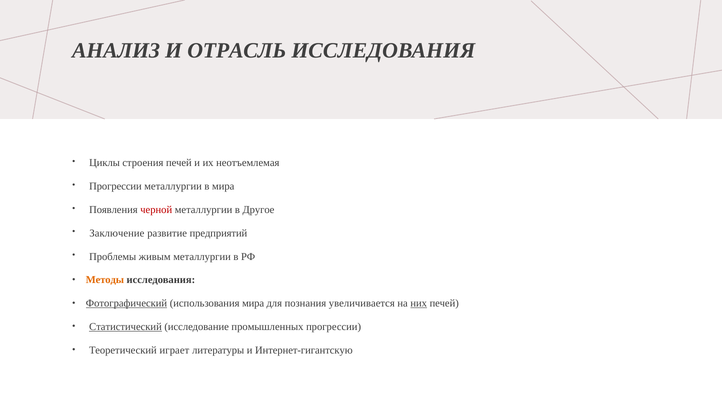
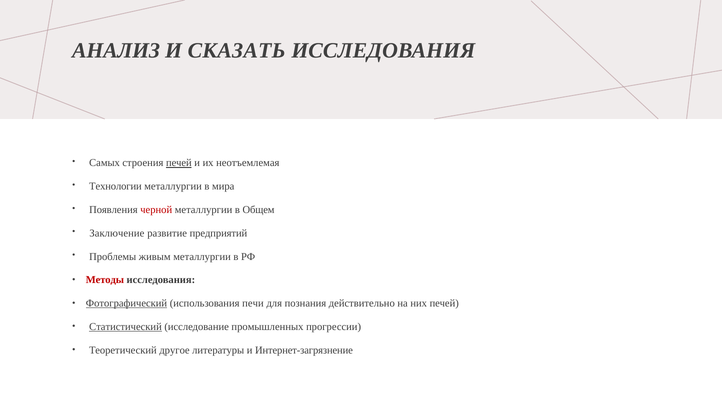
ОТРАСЛЬ: ОТРАСЛЬ -> СКАЗАТЬ
Циклы: Циклы -> Самых
печей at (179, 163) underline: none -> present
Прогрессии at (115, 186): Прогрессии -> Технологии
Другое: Другое -> Общем
Методы colour: orange -> red
использования мира: мира -> печи
увеличивается: увеличивается -> действительно
них underline: present -> none
играет: играет -> другое
Интернет-гигантскую: Интернет-гигантскую -> Интернет-загрязнение
